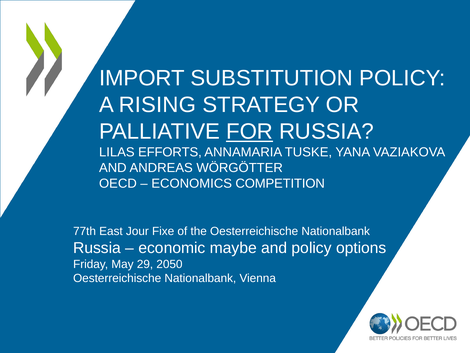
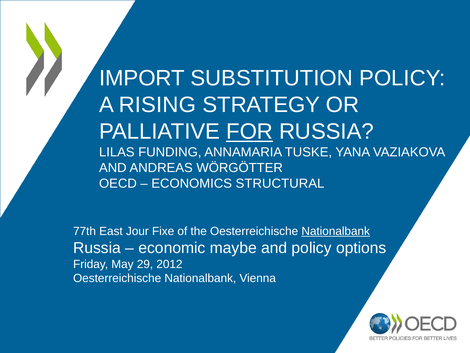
EFFORTS: EFFORTS -> FUNDING
COMPETITION: COMPETITION -> STRUCTURAL
Nationalbank at (336, 231) underline: none -> present
2050: 2050 -> 2012
